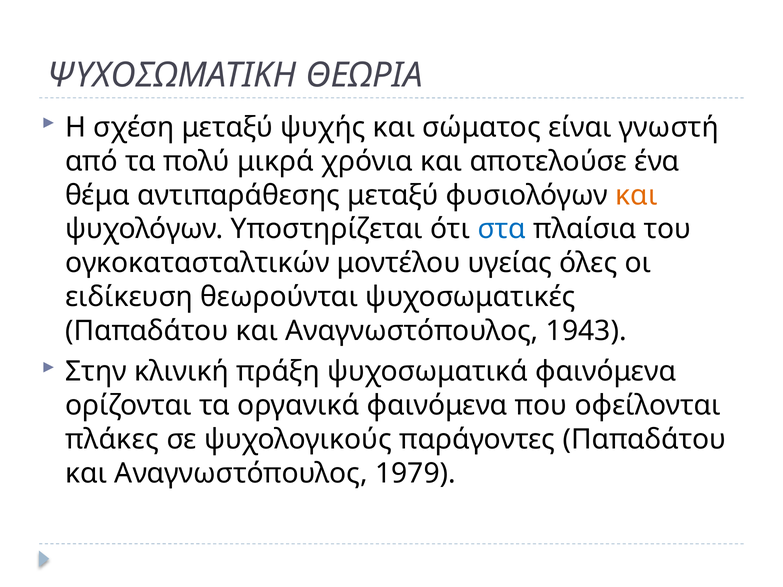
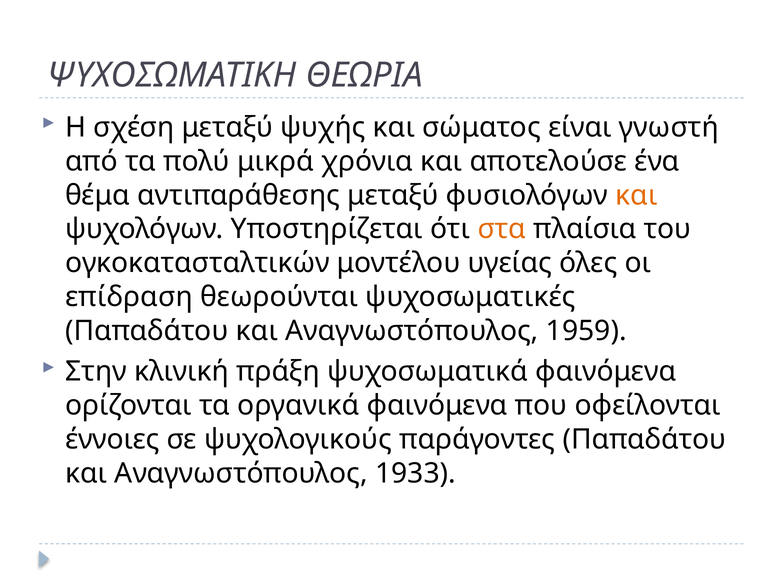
στα colour: blue -> orange
ειδίκευση: ειδίκευση -> επίδραση
1943: 1943 -> 1959
πλάκες: πλάκες -> έννοιες
1979: 1979 -> 1933
